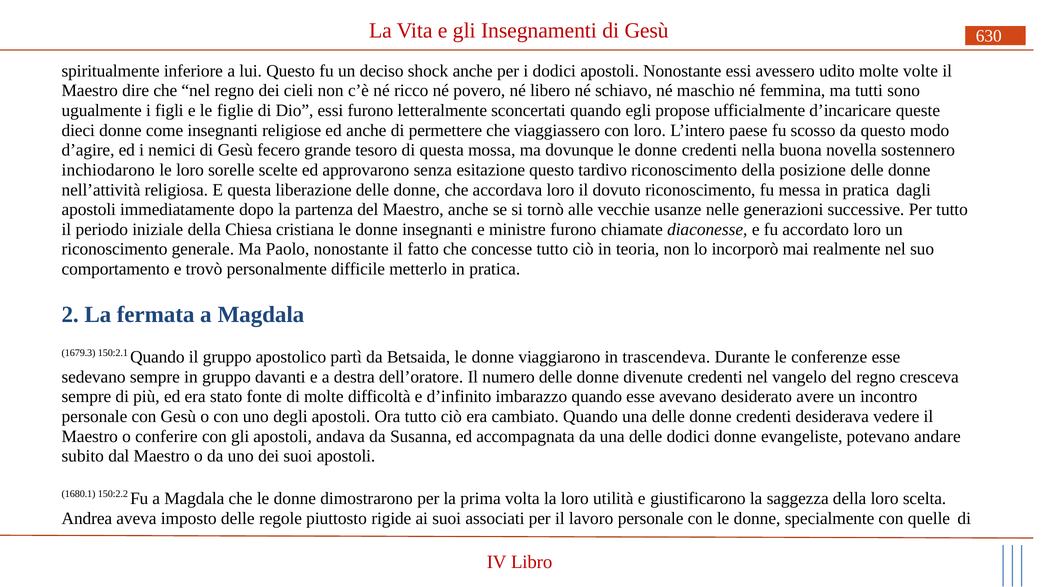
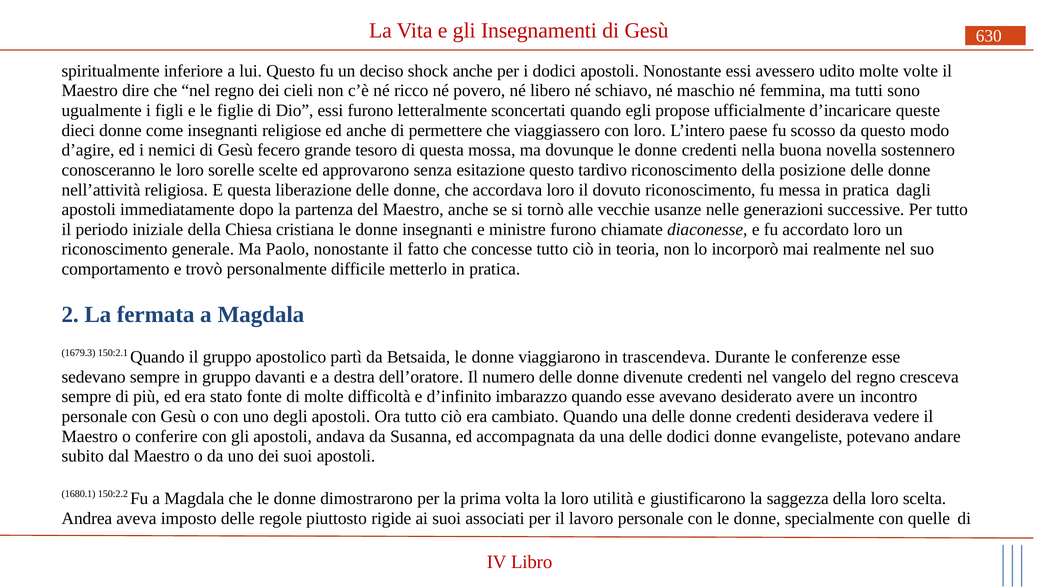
inchiodarono: inchiodarono -> conosceranno
